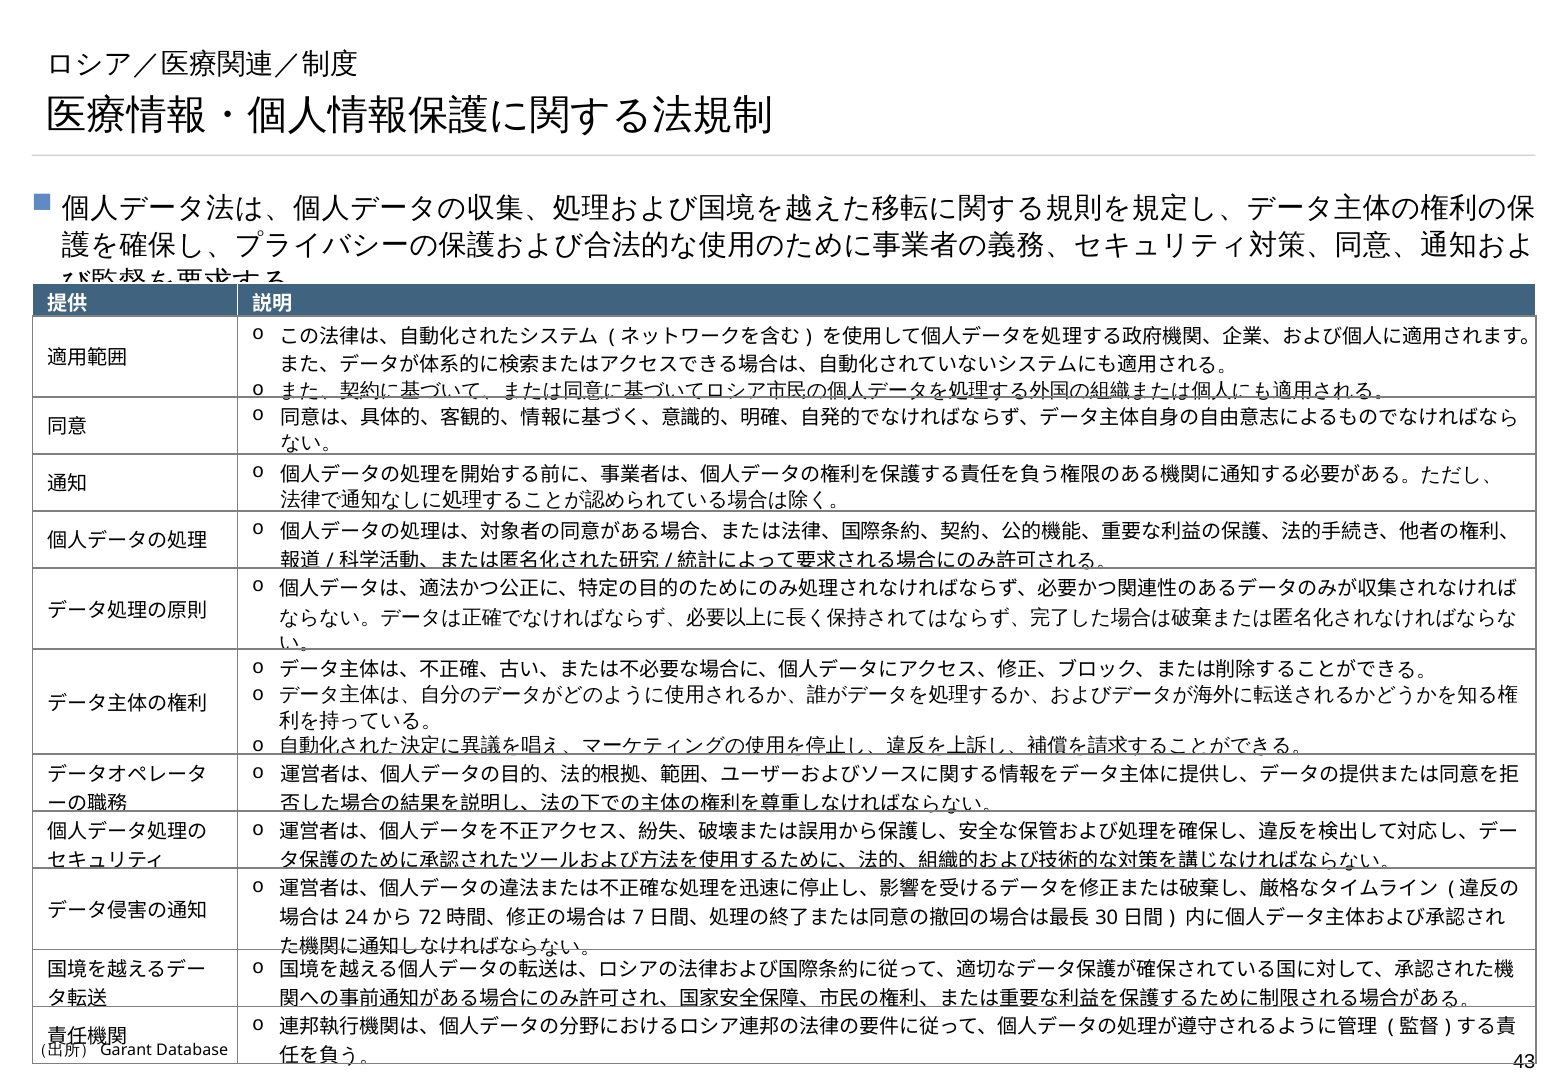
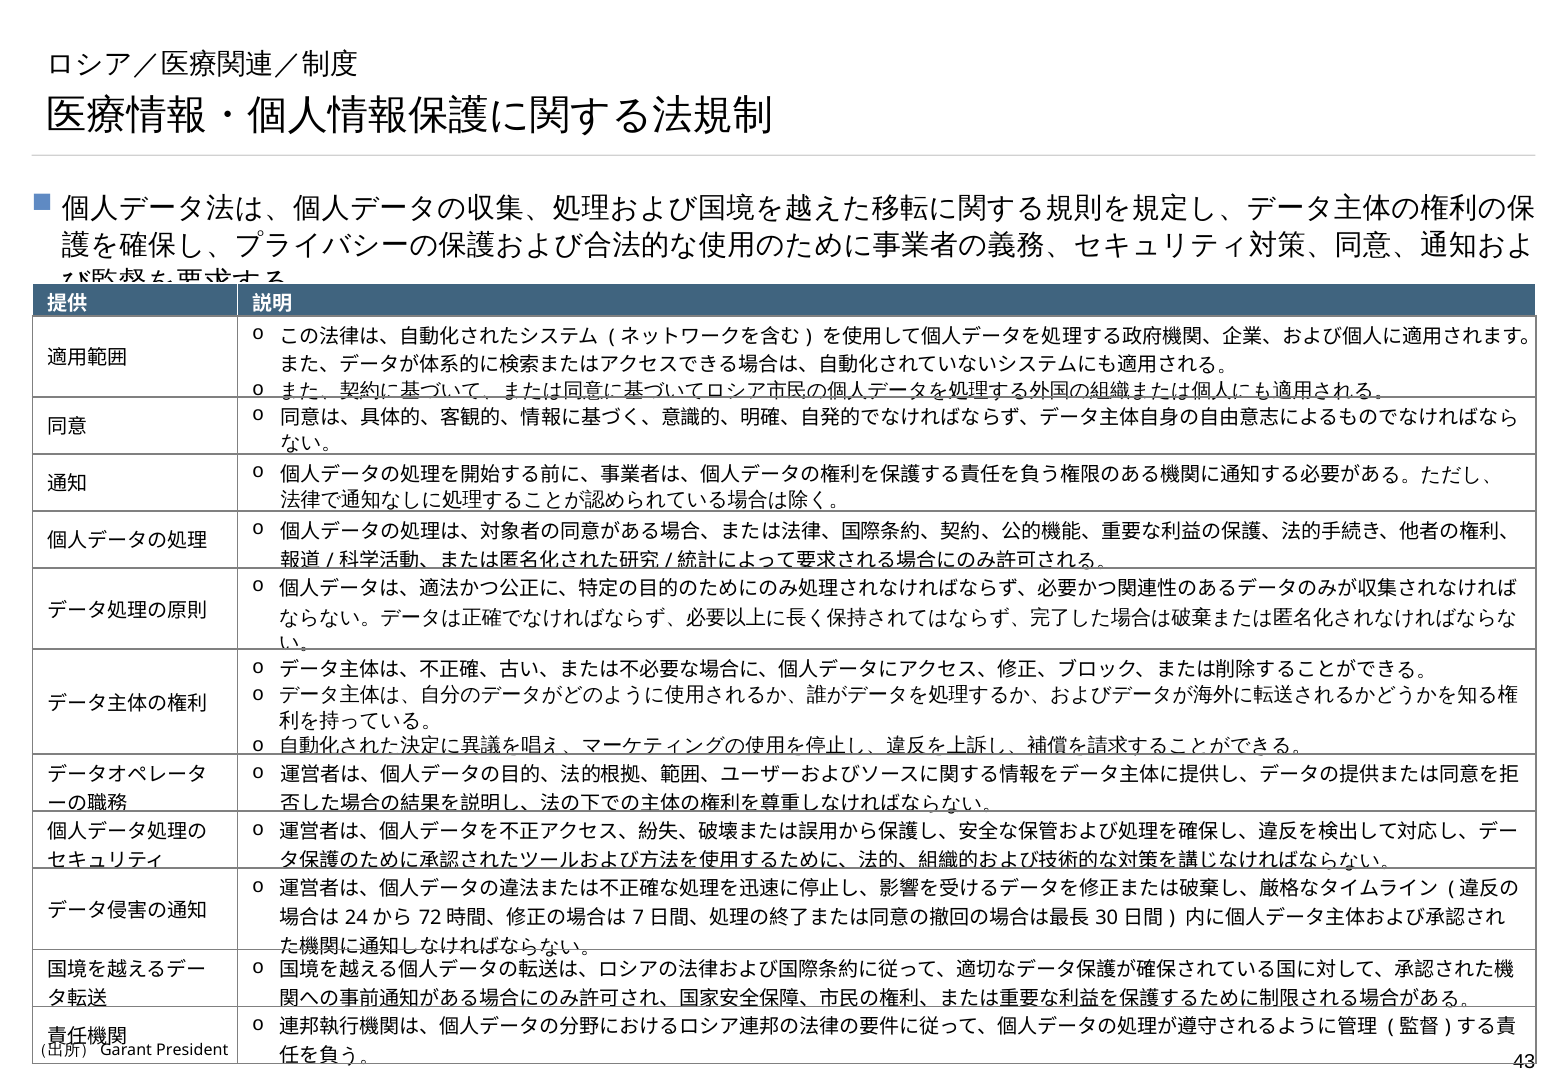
Database: Database -> President
